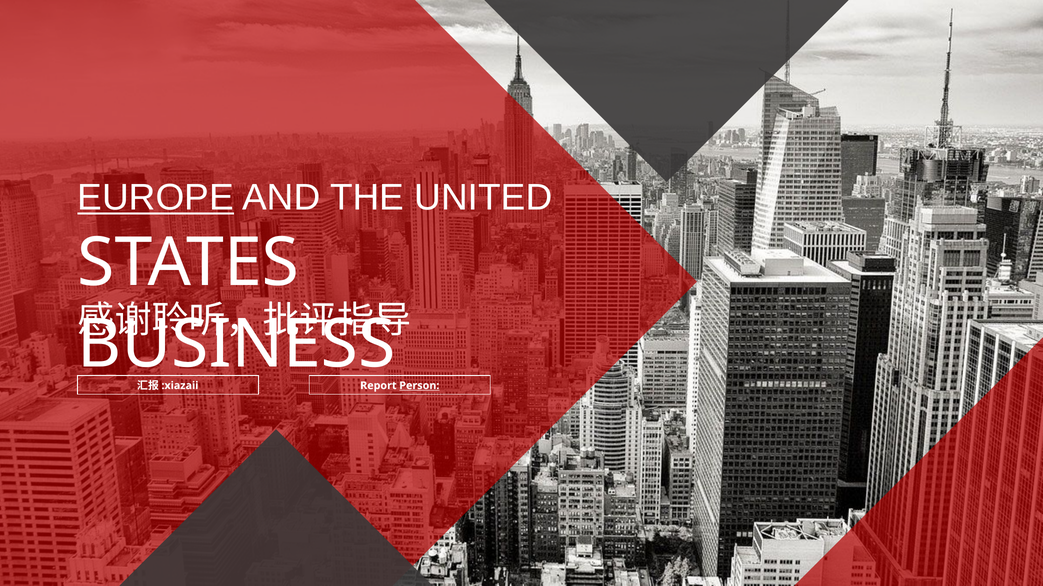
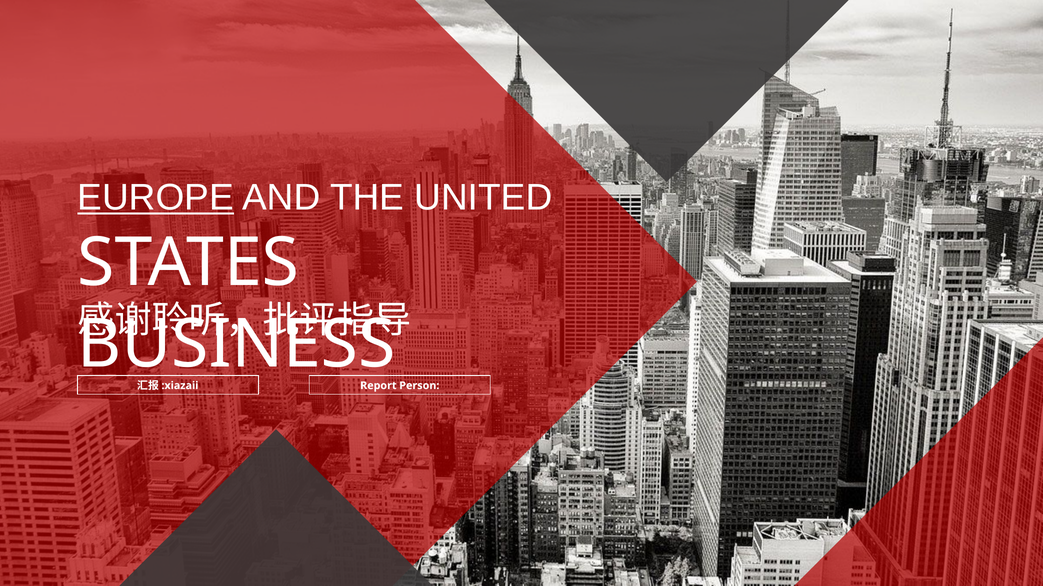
Person underline: present -> none
